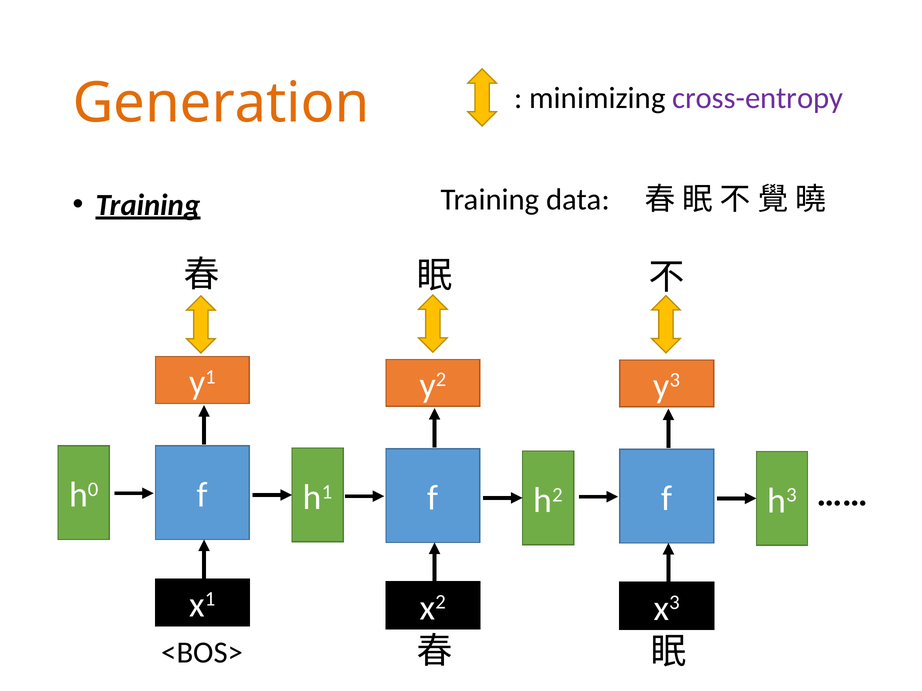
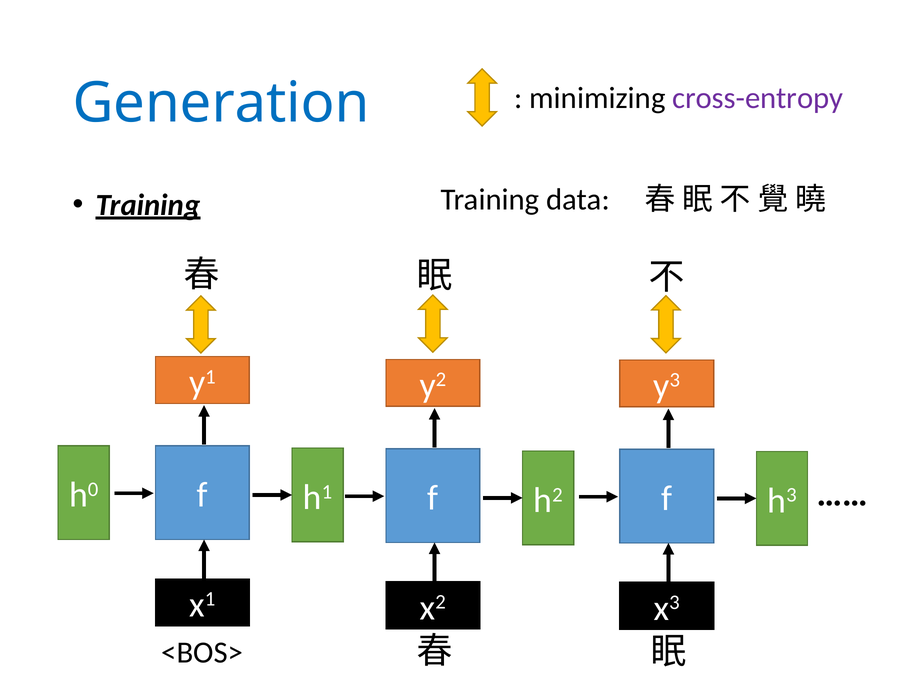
Generation colour: orange -> blue
